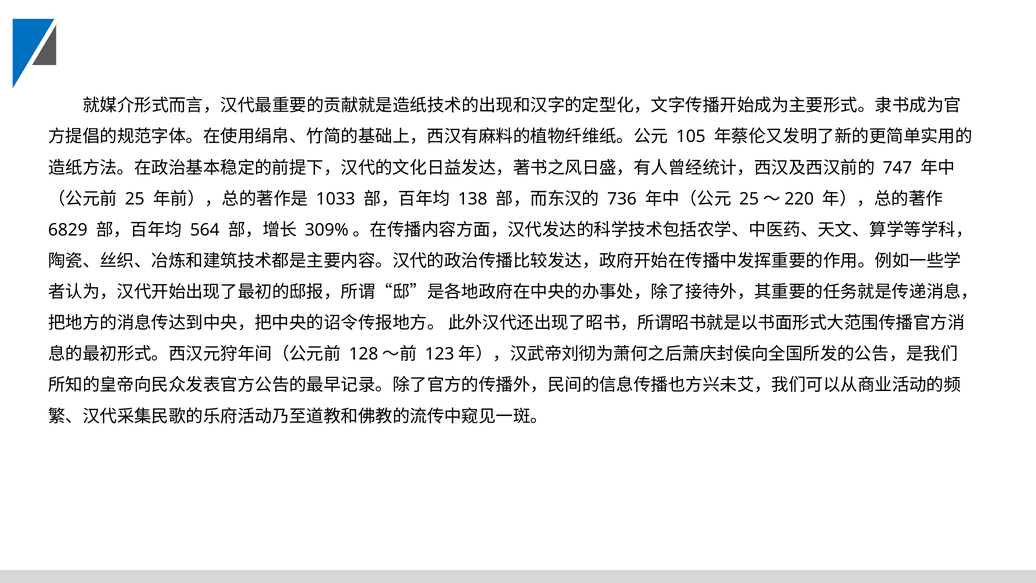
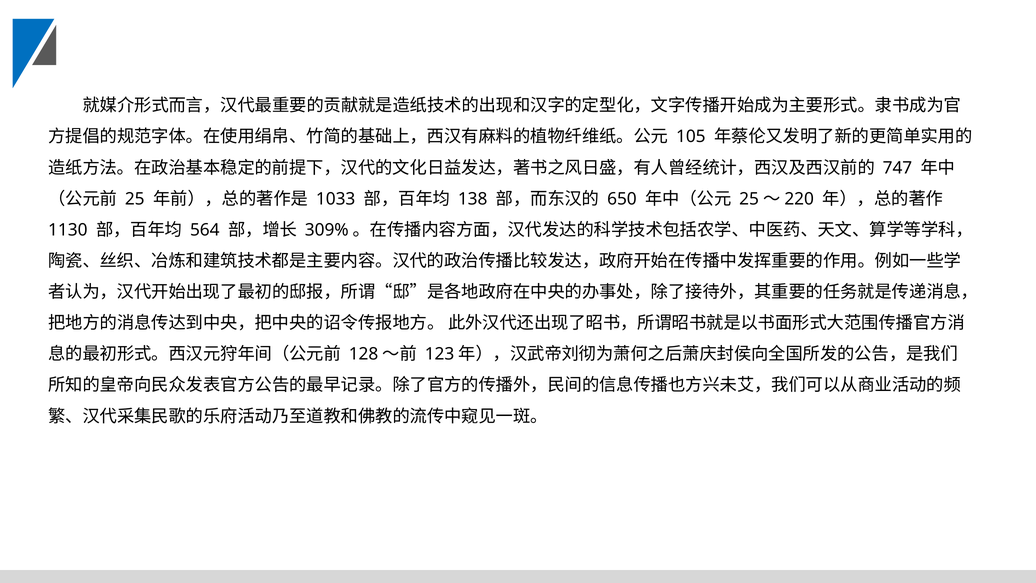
736: 736 -> 650
6829: 6829 -> 1130
